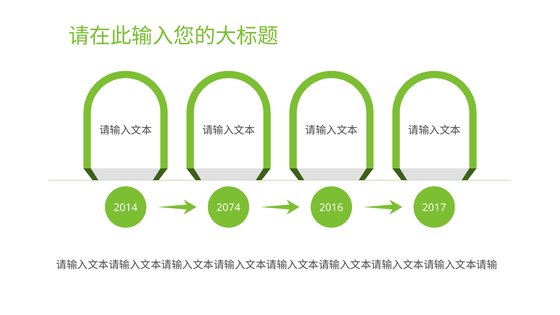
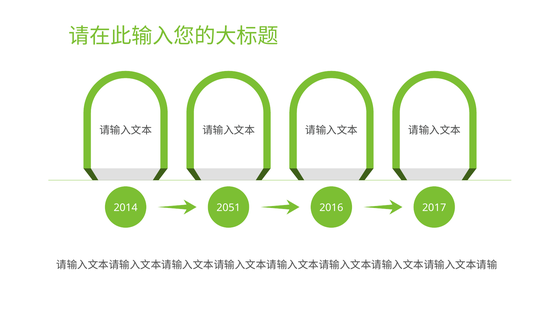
2074: 2074 -> 2051
